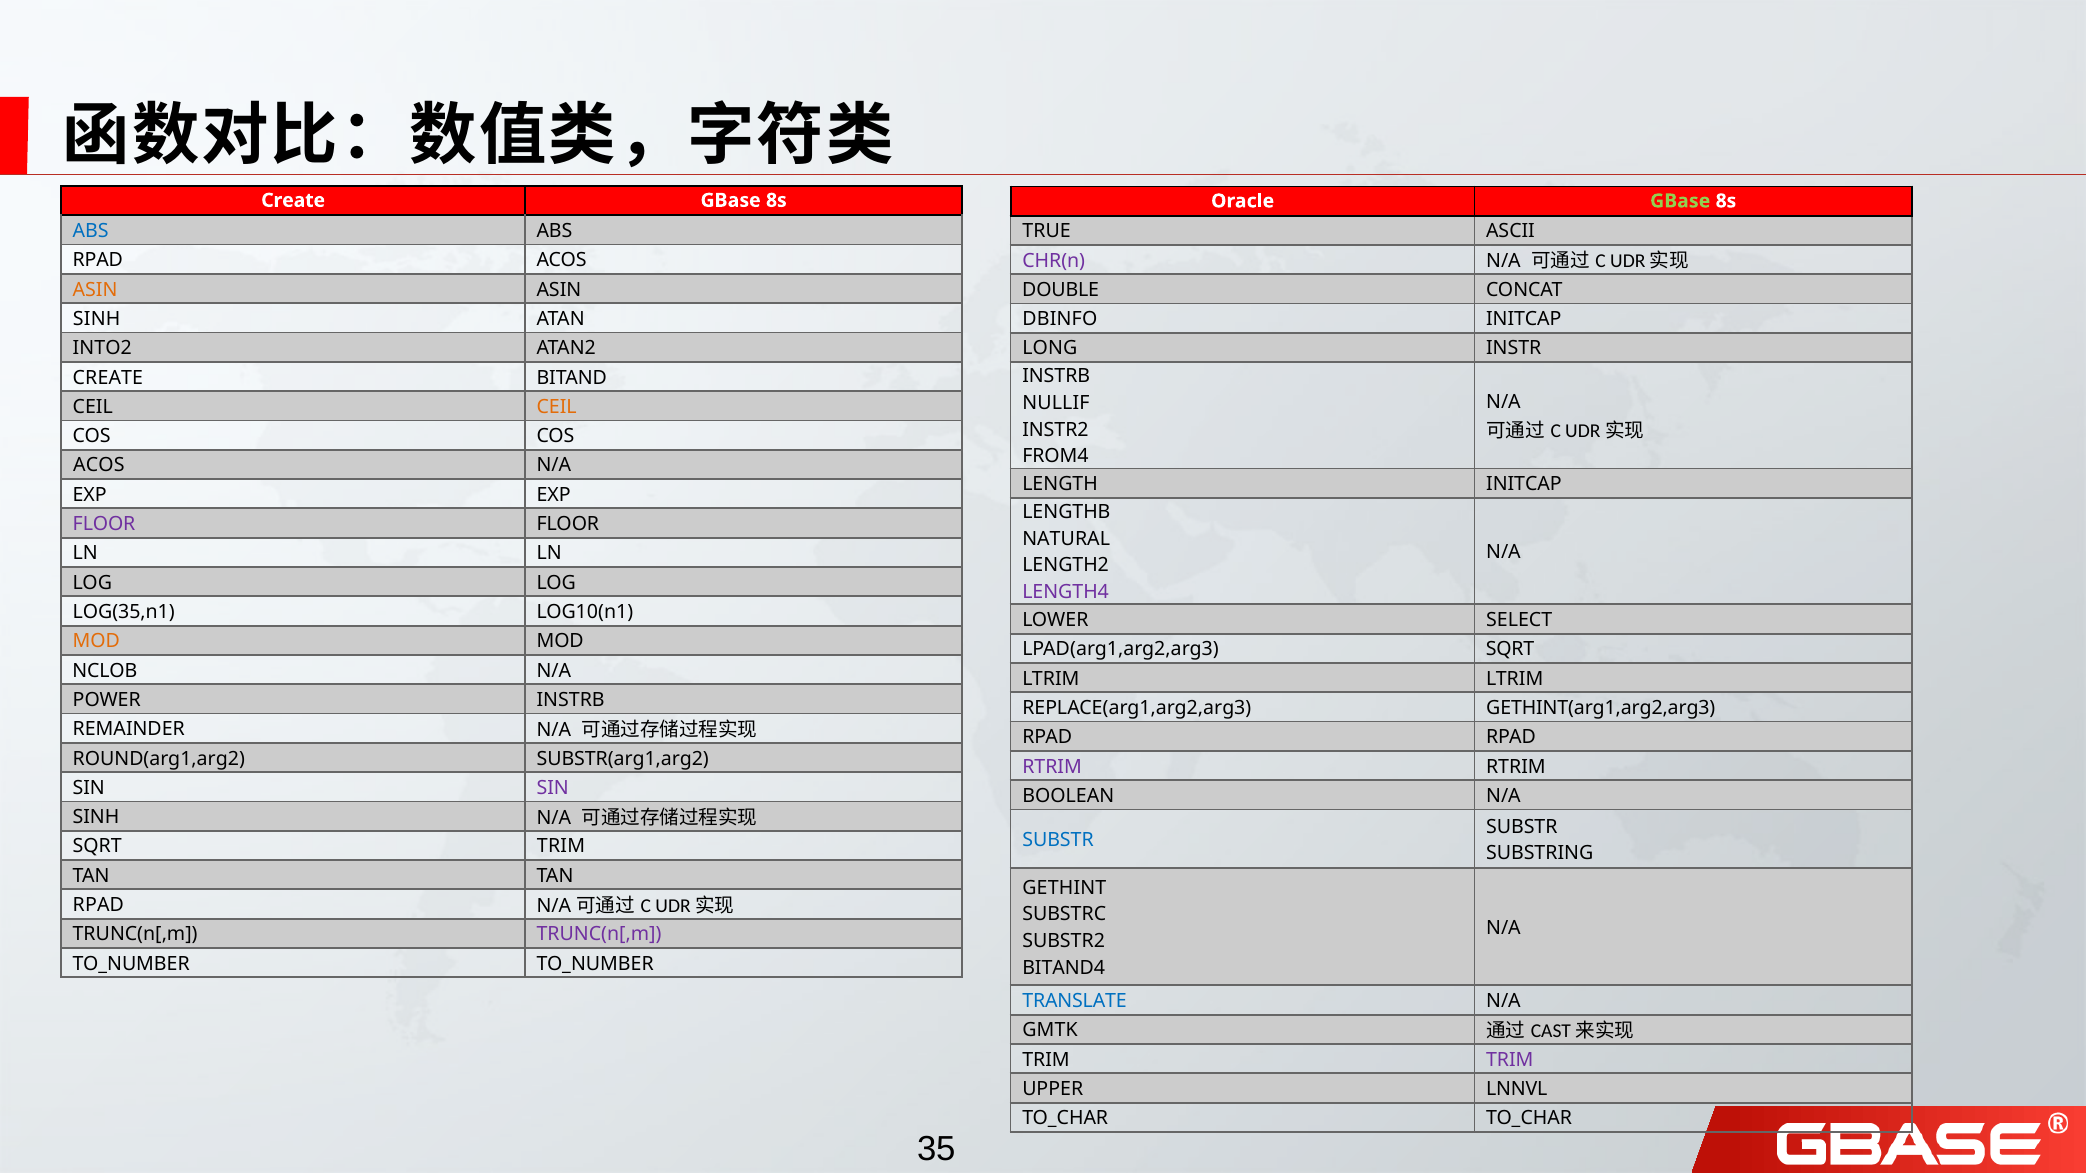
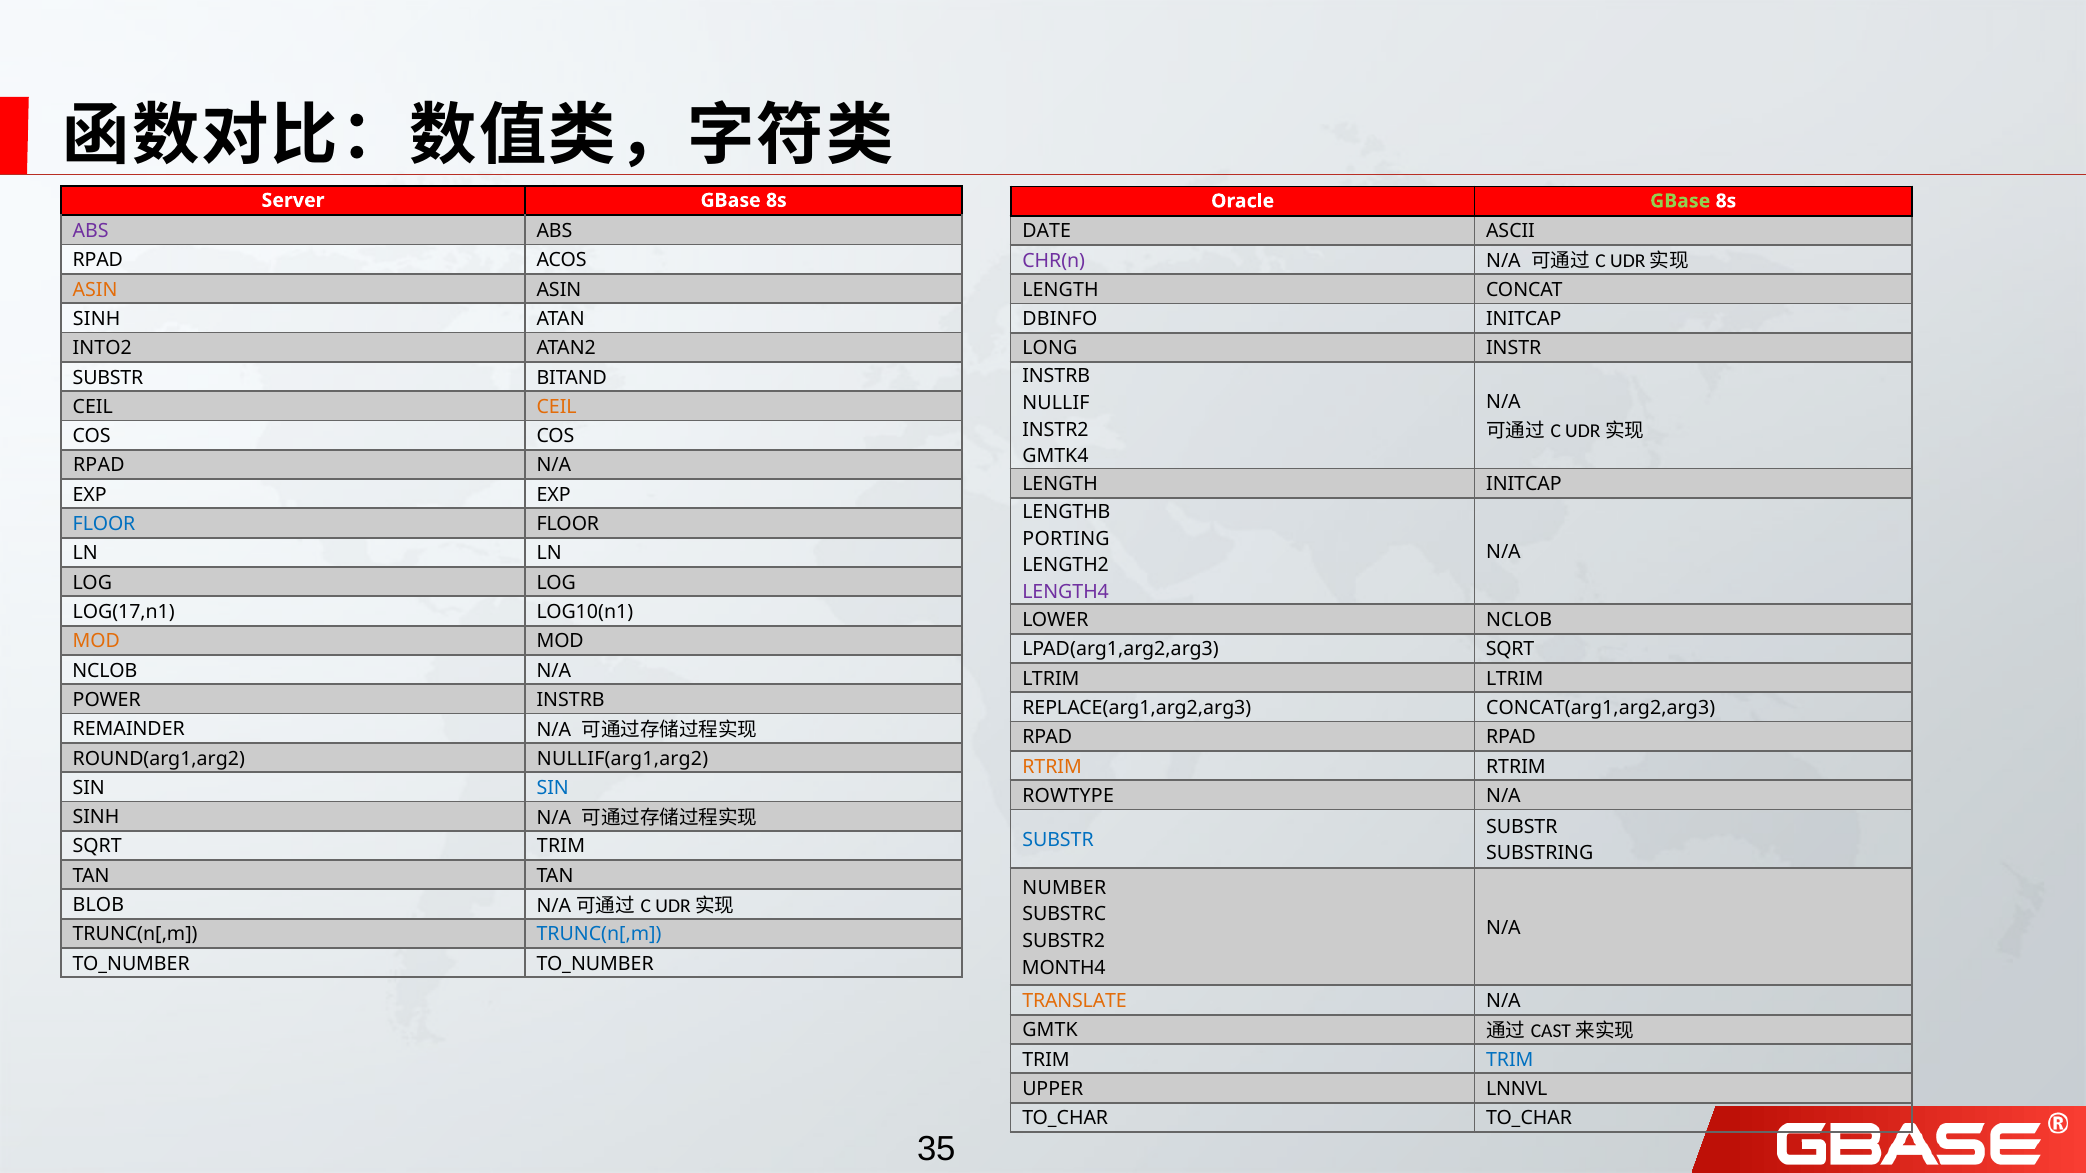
Create at (293, 200): Create -> Server
ABS at (91, 231) colour: blue -> purple
TRUE: TRUE -> DATE
DOUBLE at (1061, 290): DOUBLE -> LENGTH
CREATE at (108, 378): CREATE -> SUBSTR
FROM4: FROM4 -> GMTK4
ACOS at (99, 466): ACOS -> RPAD
FLOOR at (104, 524) colour: purple -> blue
NATURAL: NATURAL -> PORTING
LOG(35,n1: LOG(35,n1 -> LOG(17,n1
LOWER SELECT: SELECT -> NCLOB
GETHINT(arg1,arg2,arg3: GETHINT(arg1,arg2,arg3 -> CONCAT(arg1,arg2,arg3
SUBSTR(arg1,arg2: SUBSTR(arg1,arg2 -> NULLIF(arg1,arg2
RTRIM at (1052, 767) colour: purple -> orange
SIN at (553, 788) colour: purple -> blue
BOOLEAN: BOOLEAN -> ROWTYPE
GETHINT: GETHINT -> NUMBER
RPAD at (98, 905): RPAD -> BLOB
TRUNC(n[,m at (599, 935) colour: purple -> blue
BITAND4: BITAND4 -> MONTH4
TRANSLATE colour: blue -> orange
TRIM at (1510, 1060) colour: purple -> blue
